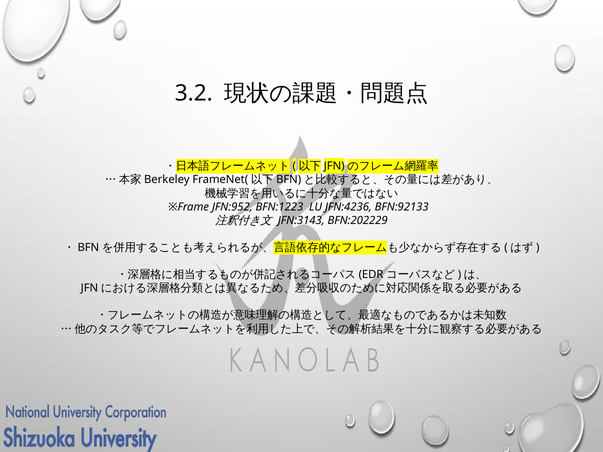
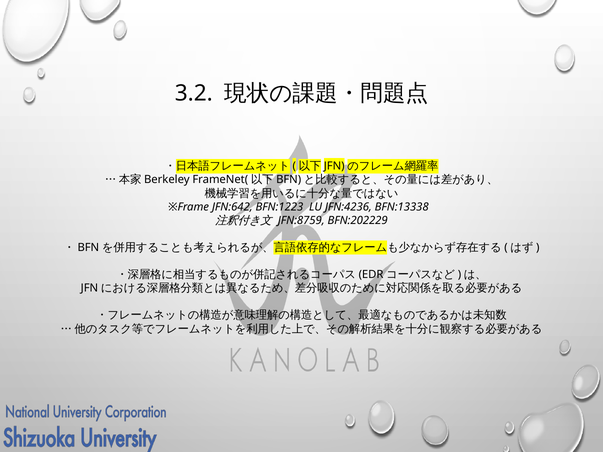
JFN:952: JFN:952 -> JFN:642
BFN:92133: BFN:92133 -> BFN:13338
JFN:3143: JFN:3143 -> JFN:8759
